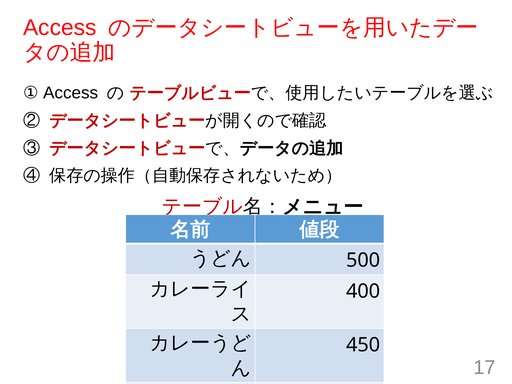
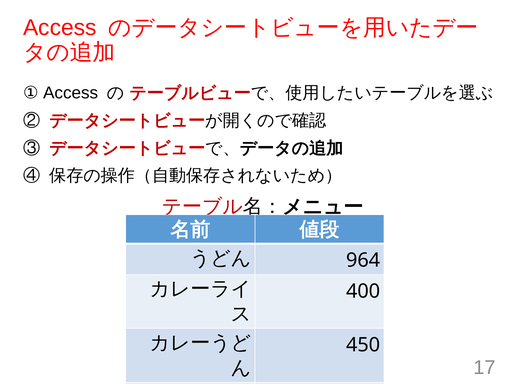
500 at (363, 260): 500 -> 964
